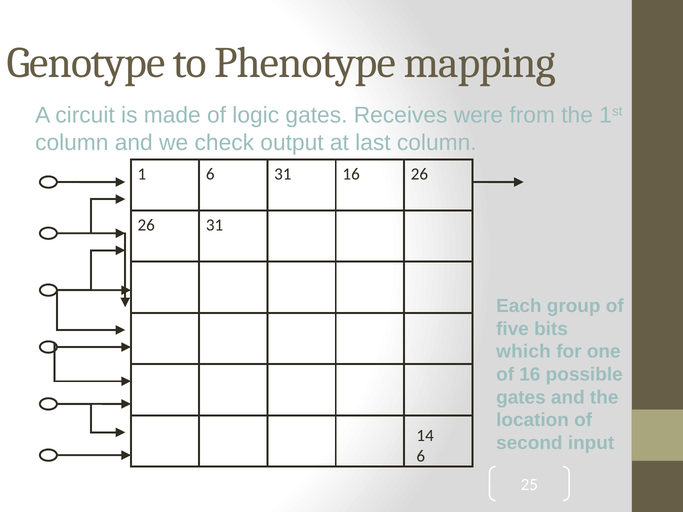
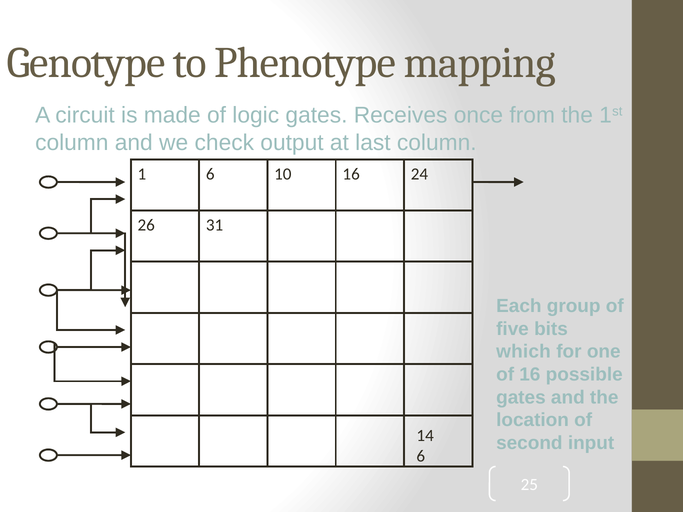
were: were -> once
6 31: 31 -> 10
16 26: 26 -> 24
